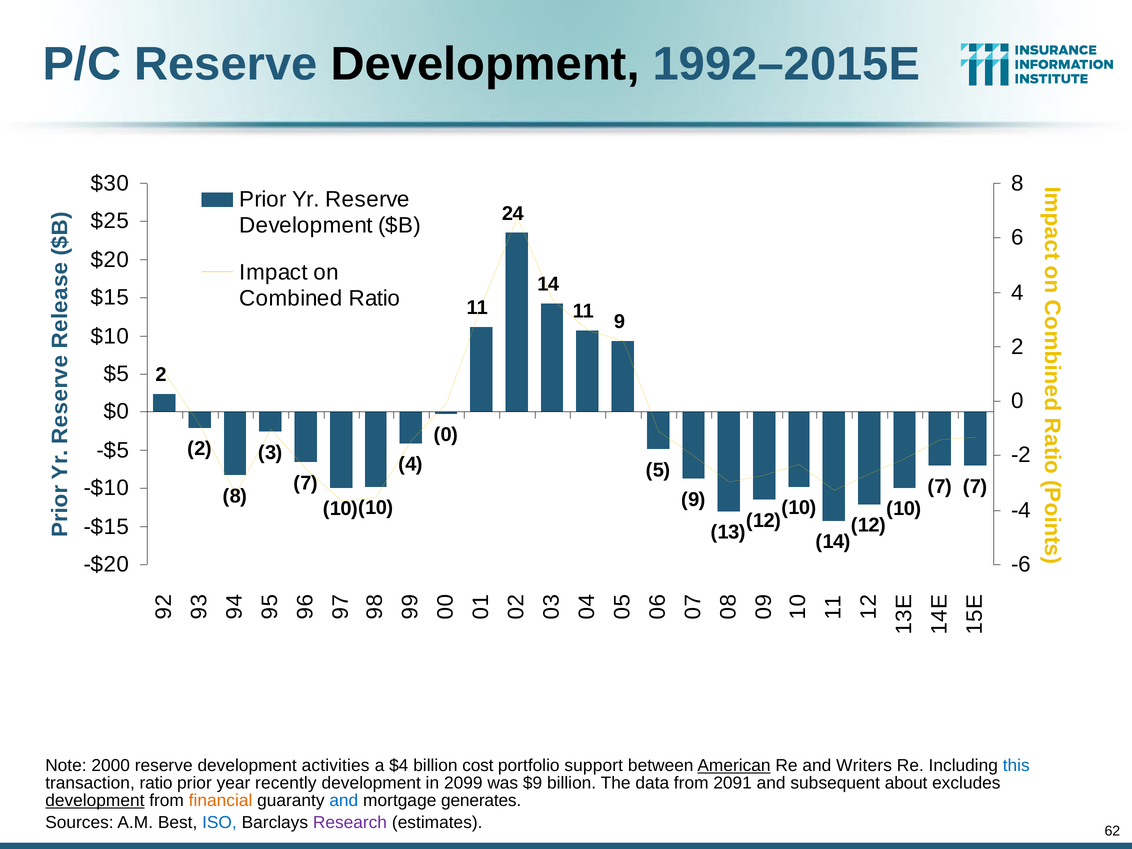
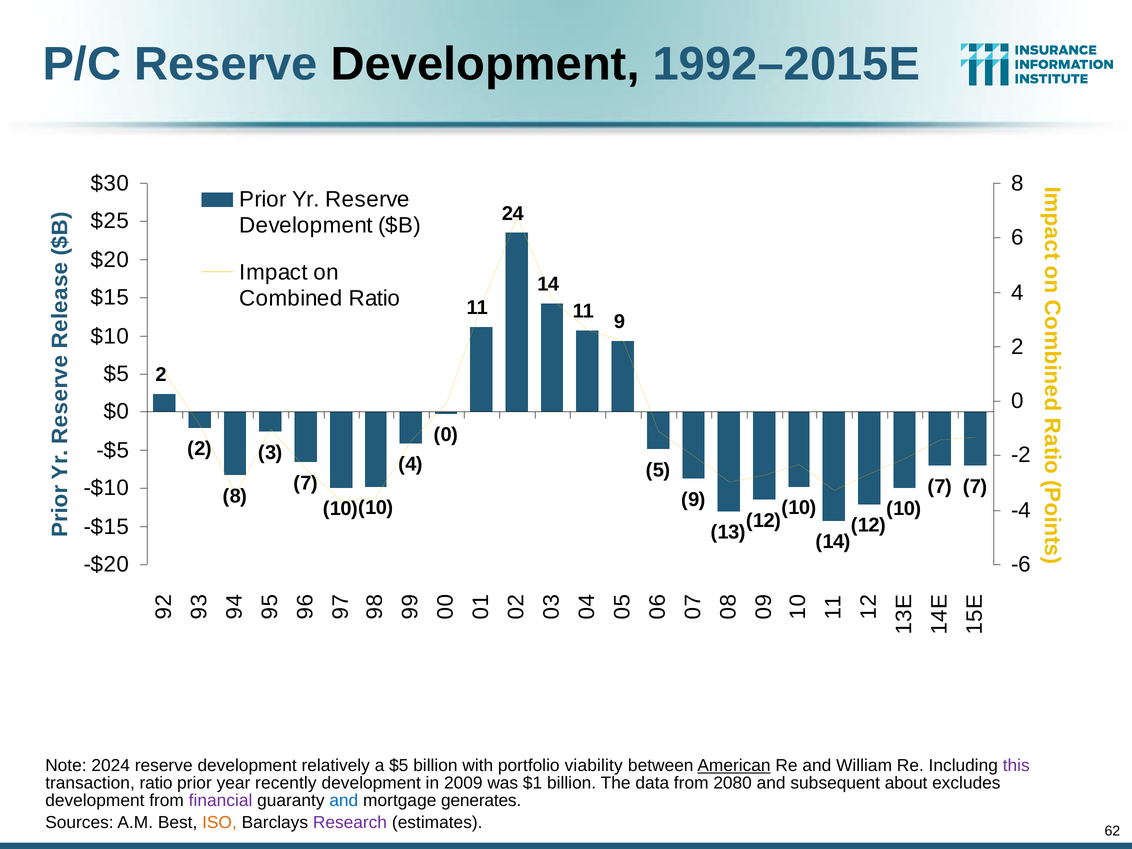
2000: 2000 -> 2024
activities: activities -> relatively
a $4: $4 -> $5
cost: cost -> with
support: support -> viability
Writers: Writers -> William
this colour: blue -> purple
2099: 2099 -> 2009
$9: $9 -> $1
2091: 2091 -> 2080
development at (95, 801) underline: present -> none
financial colour: orange -> purple
ISO colour: blue -> orange
